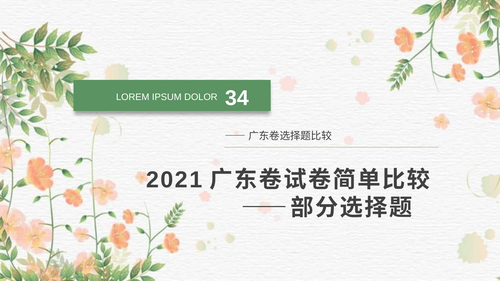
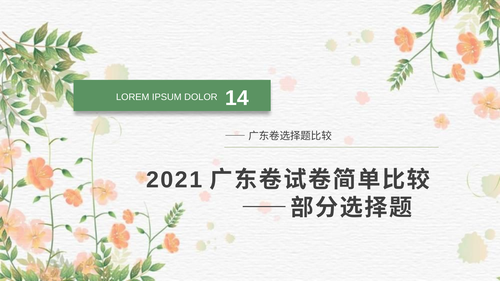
34: 34 -> 14
